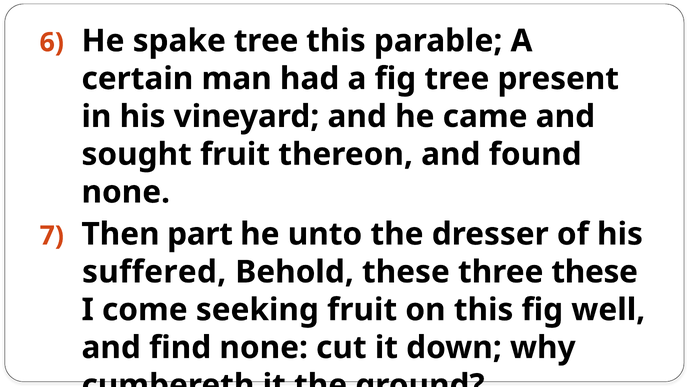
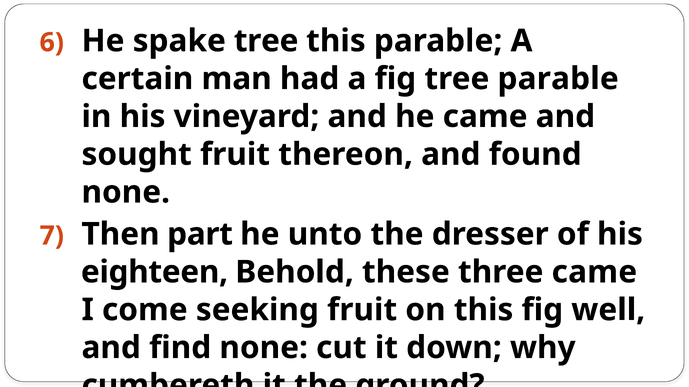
tree present: present -> parable
suffered: suffered -> eighteen
three these: these -> came
